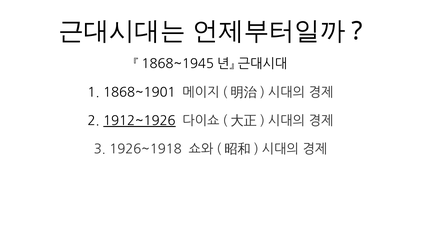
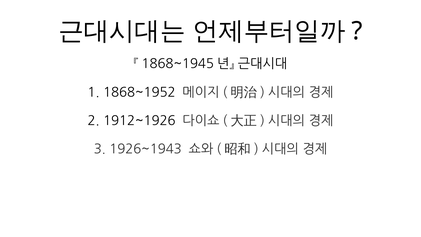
1868~1901: 1868~1901 -> 1868~1952
1912~1926 underline: present -> none
1926~1918: 1926~1918 -> 1926~1943
